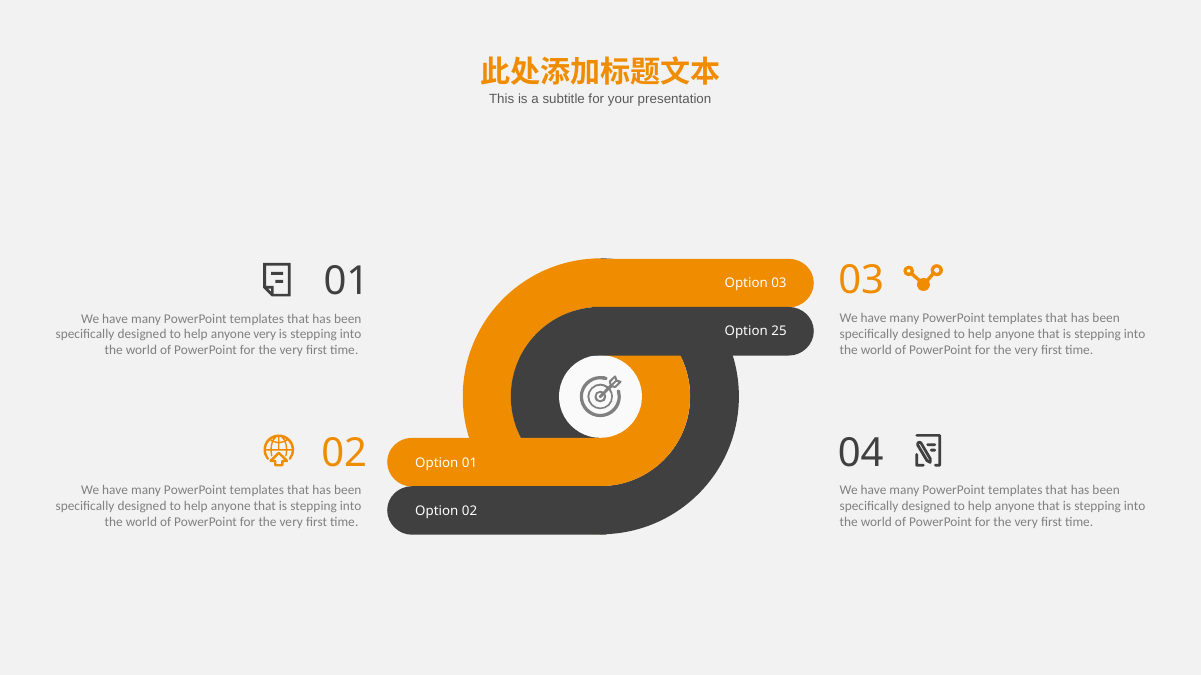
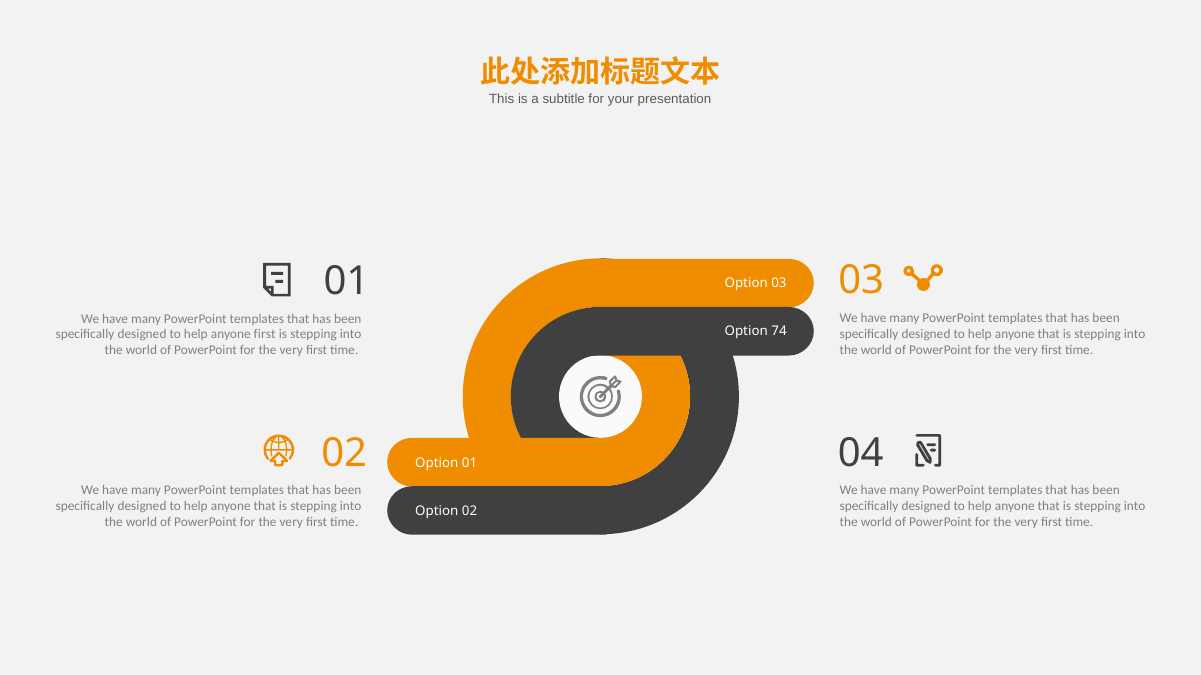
25: 25 -> 74
anyone very: very -> first
